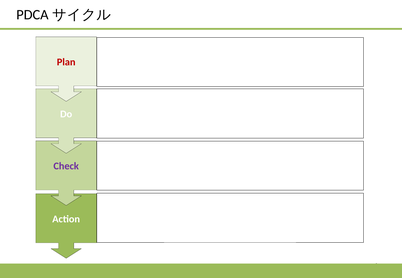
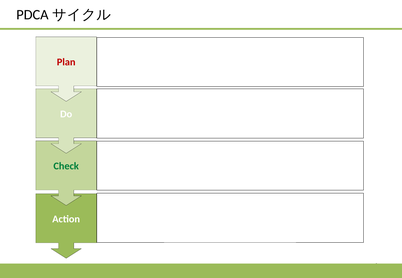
Check colour: purple -> green
